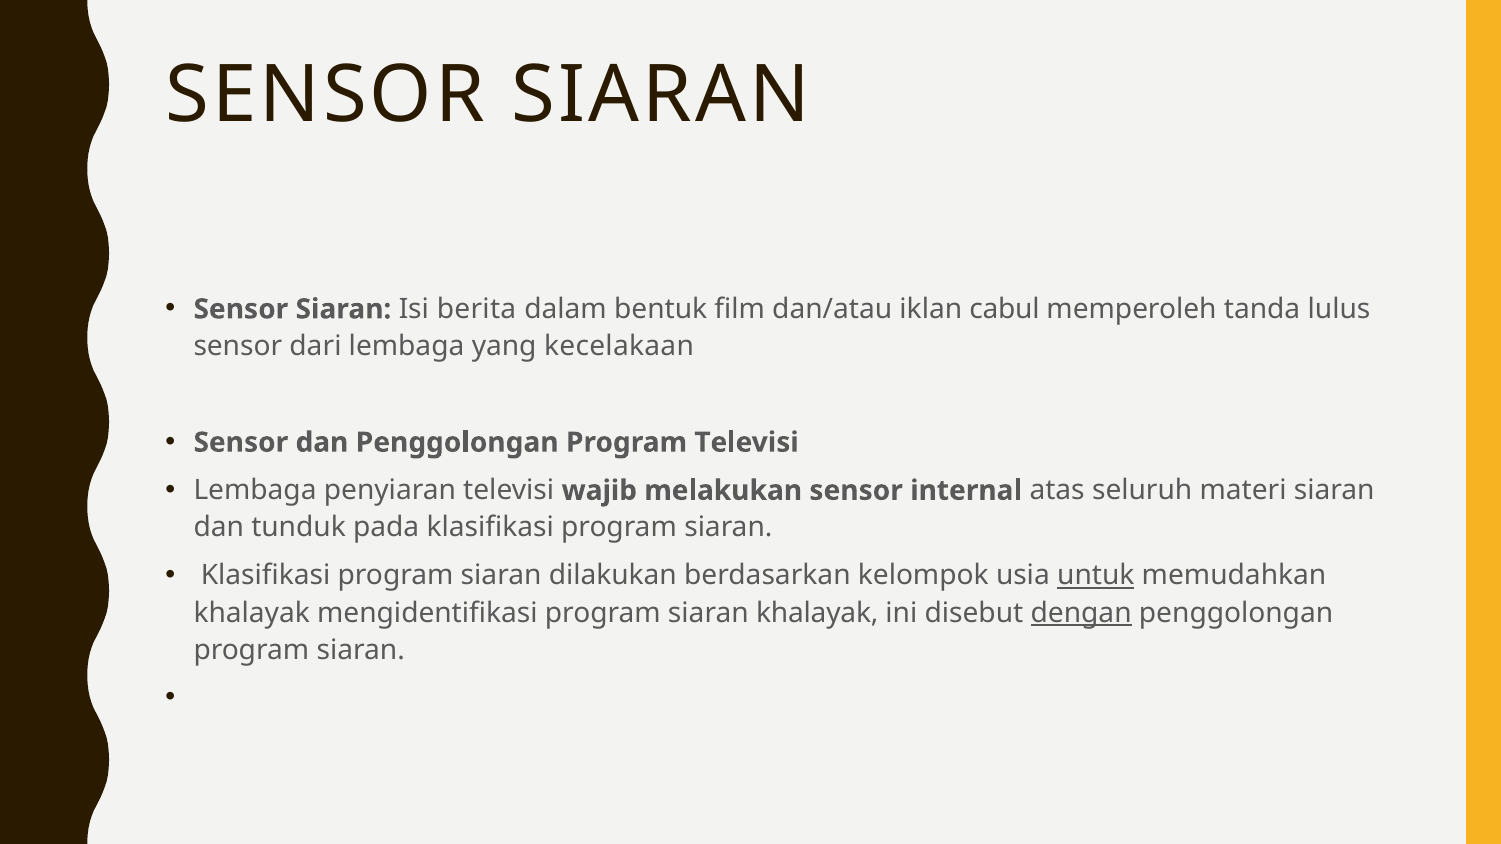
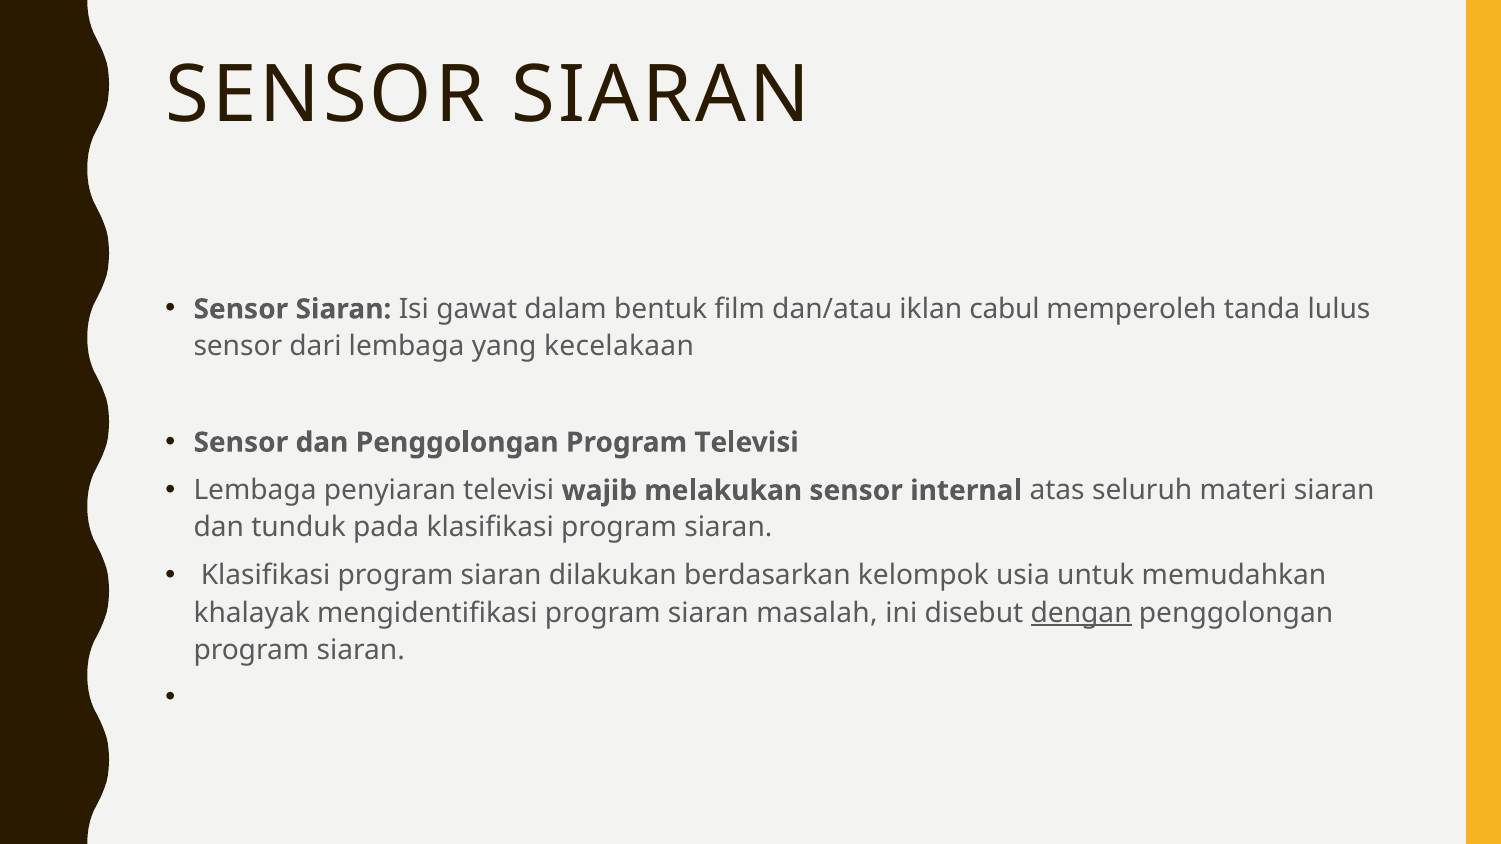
berita: berita -> gawat
untuk underline: present -> none
siaran khalayak: khalayak -> masalah
